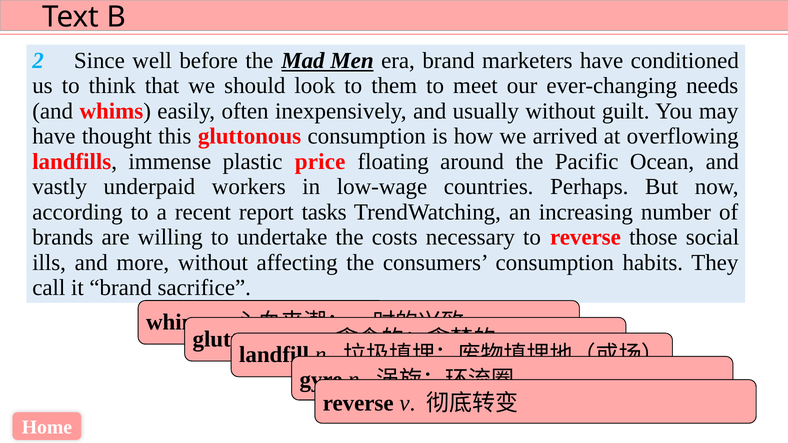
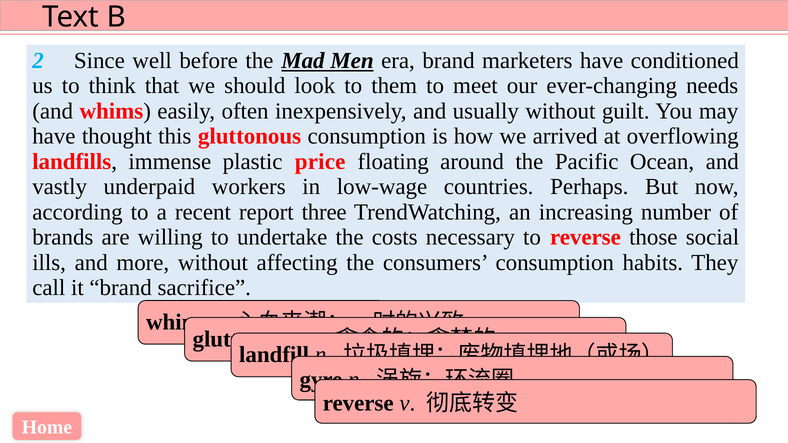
tasks: tasks -> three
